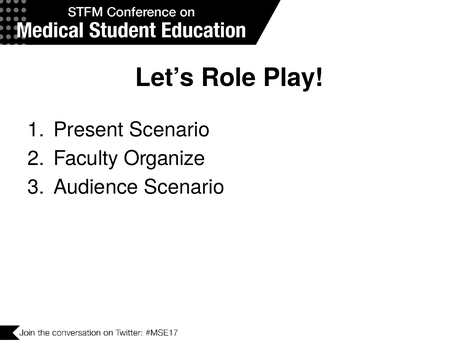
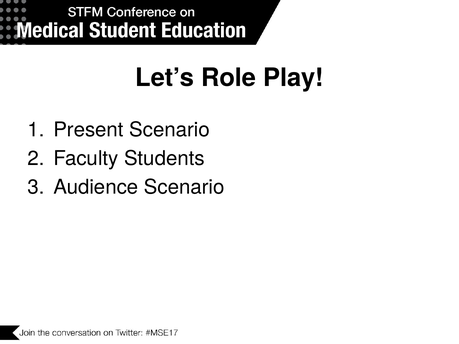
Organize: Organize -> Students
